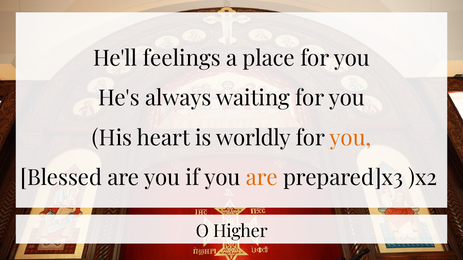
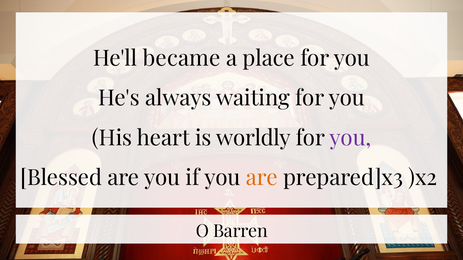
feelings: feelings -> became
you at (350, 138) colour: orange -> purple
Higher: Higher -> Barren
